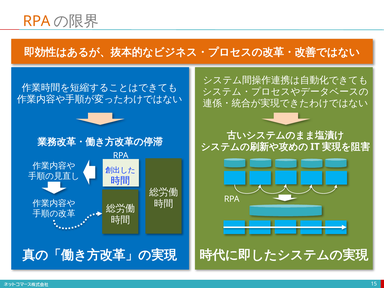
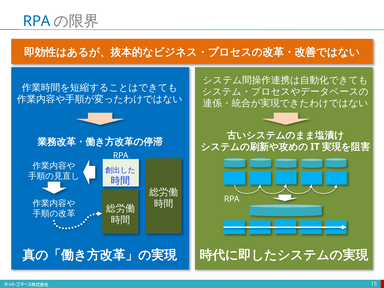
RPA at (37, 21) colour: orange -> blue
